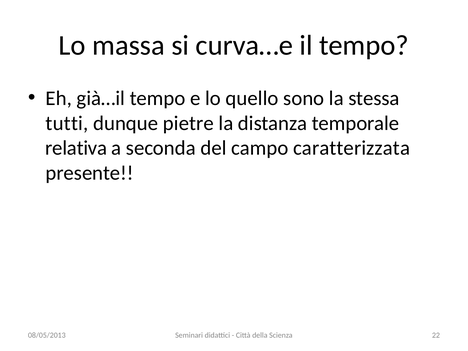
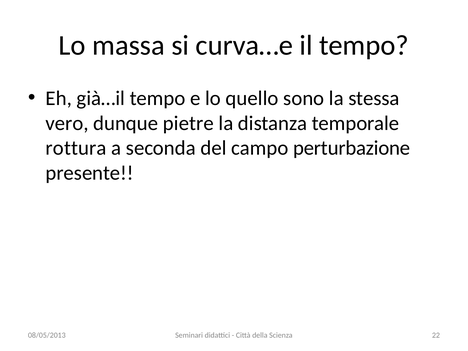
tutti: tutti -> vero
relativa: relativa -> rottura
caratterizzata: caratterizzata -> perturbazione
